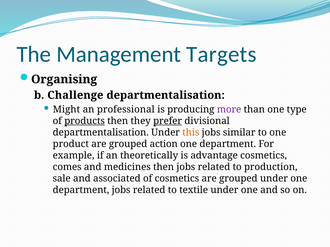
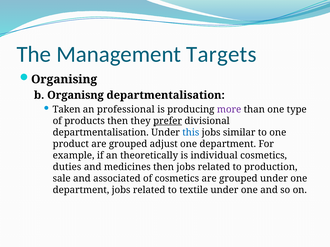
Challenge: Challenge -> Organisng
Might: Might -> Taken
products underline: present -> none
this colour: orange -> blue
action: action -> adjust
advantage: advantage -> individual
comes: comes -> duties
